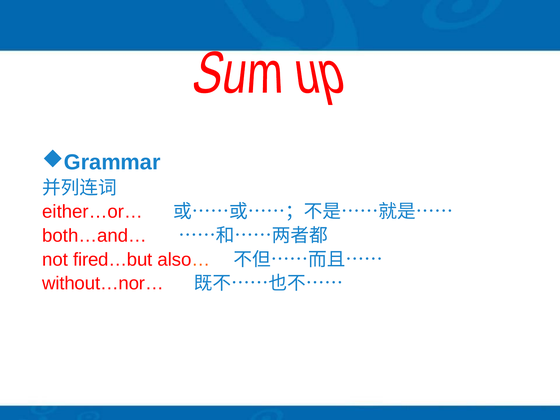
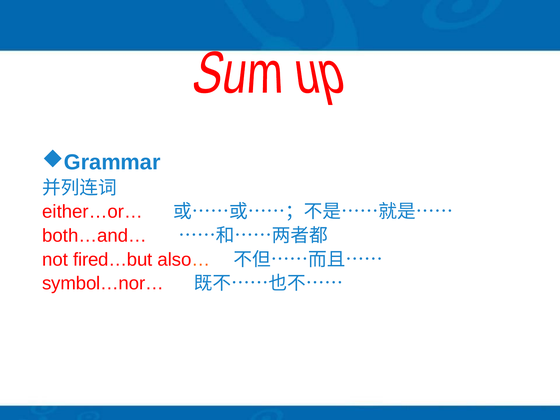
without…nor…: without…nor… -> symbol…nor…
